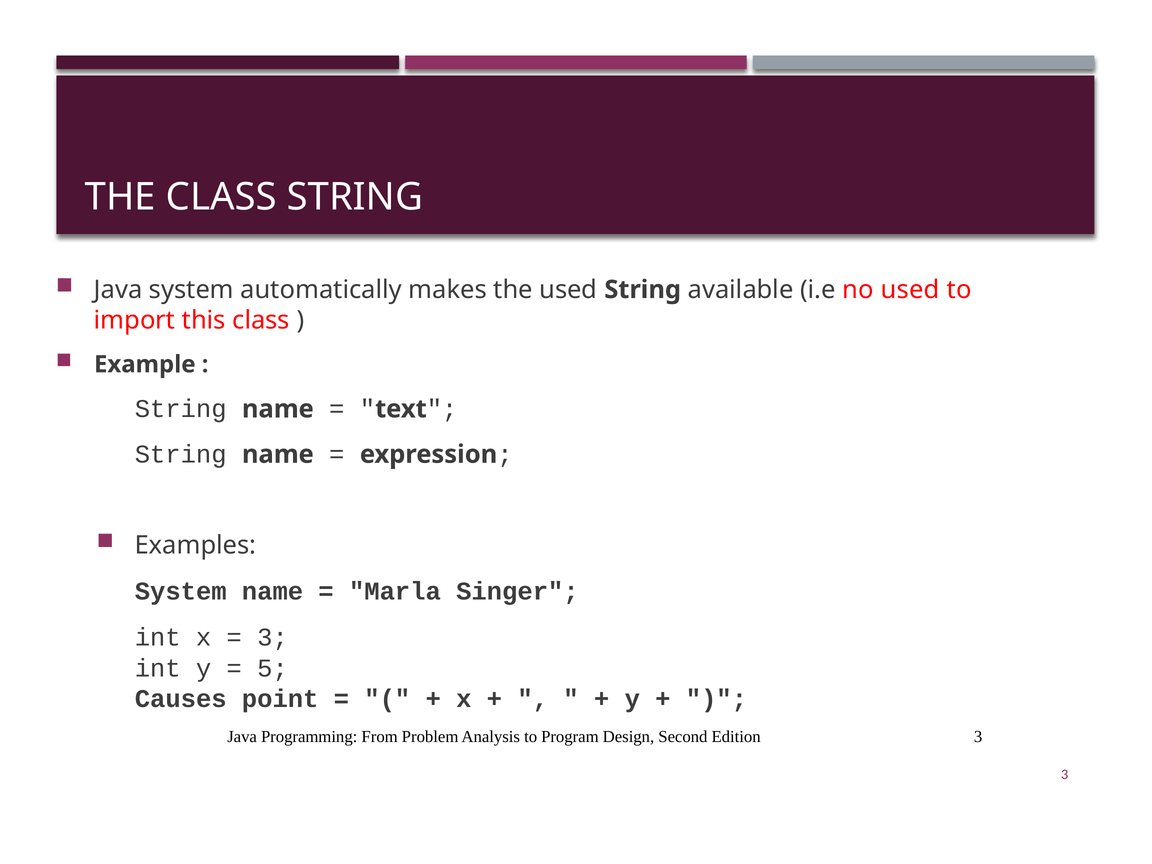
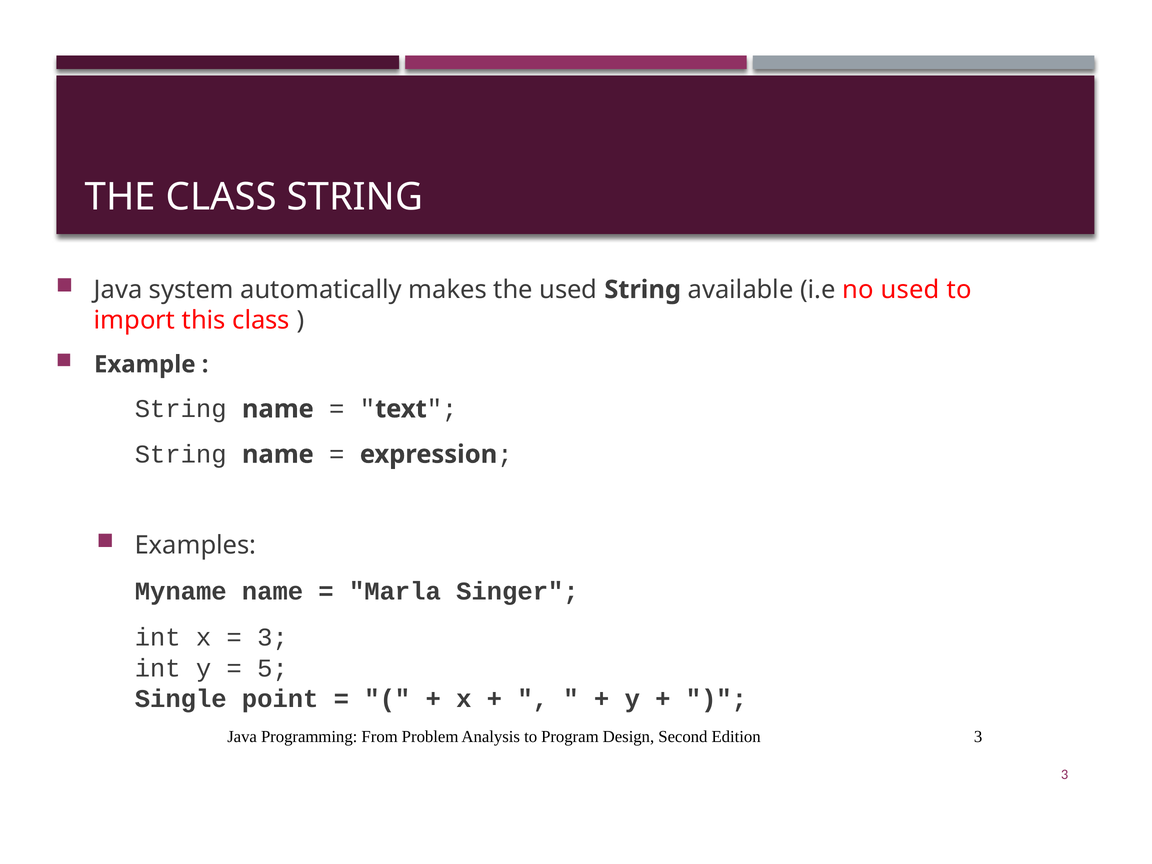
System at (181, 591): System -> Myname
Causes: Causes -> Single
